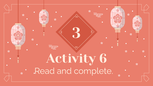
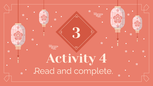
6: 6 -> 4
